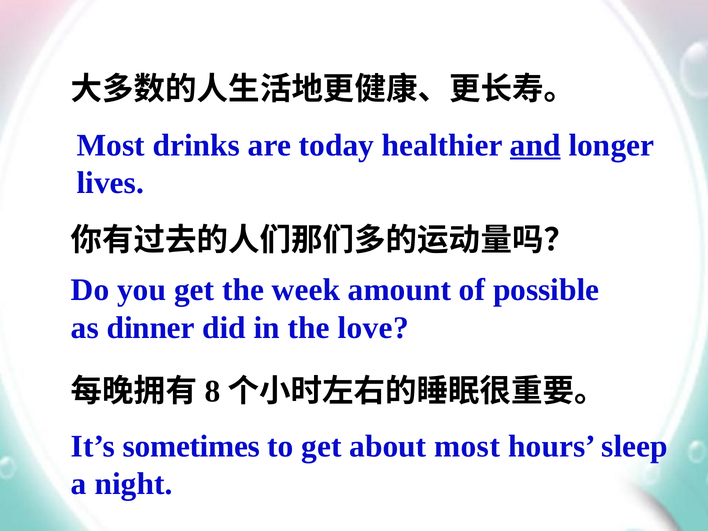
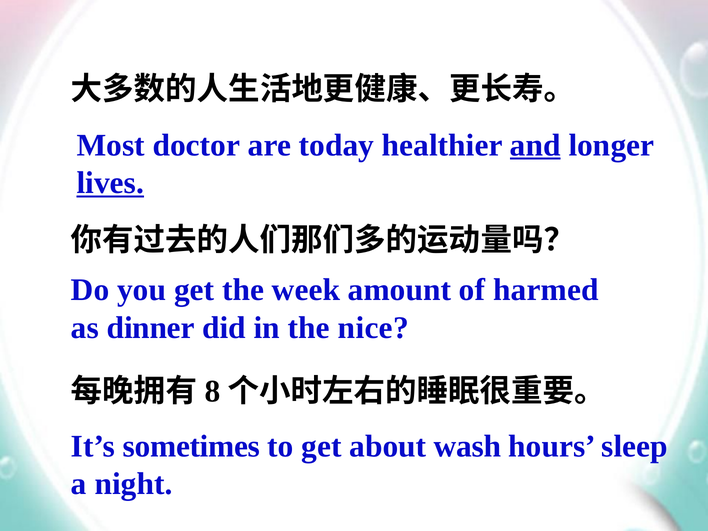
drinks: drinks -> doctor
lives underline: none -> present
possible: possible -> harmed
love: love -> nice
about most: most -> wash
